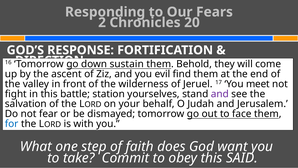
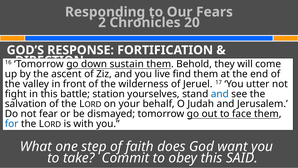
evil: evil -> live
meet: meet -> utter
and at (220, 94) colour: purple -> blue
